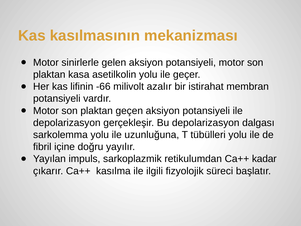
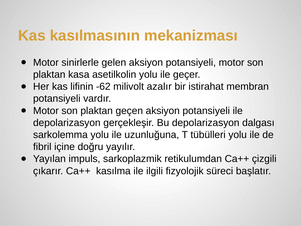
-66: -66 -> -62
kadar: kadar -> çizgili
